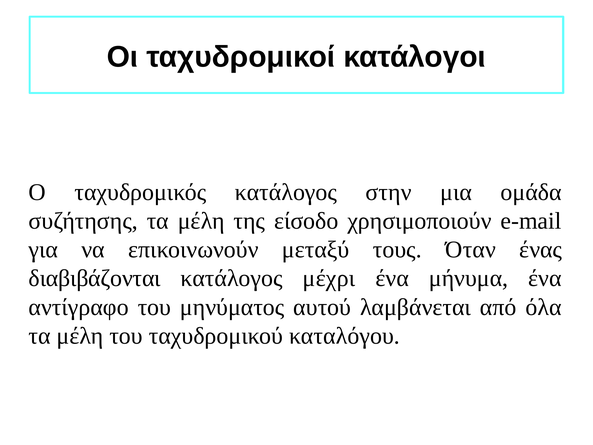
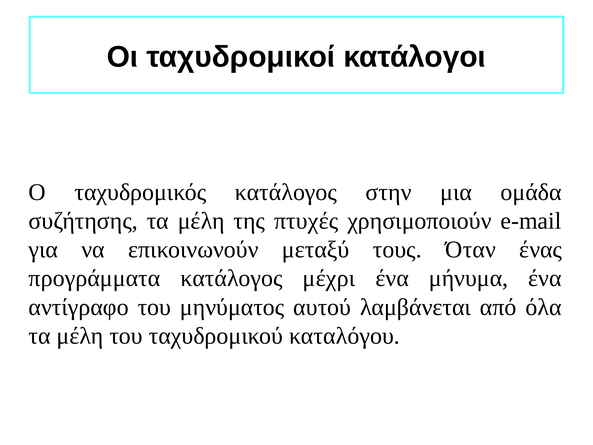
είσοδο: είσοδο -> πτυχές
διαβιβάζονται: διαβιβάζονται -> προγράμματα
